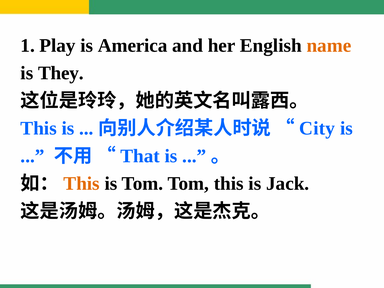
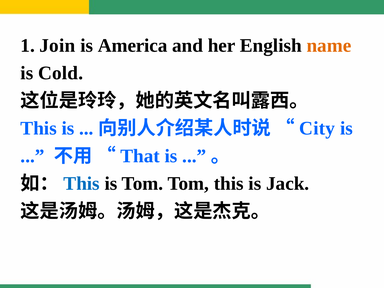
Play: Play -> Join
They: They -> Cold
This at (82, 184) colour: orange -> blue
